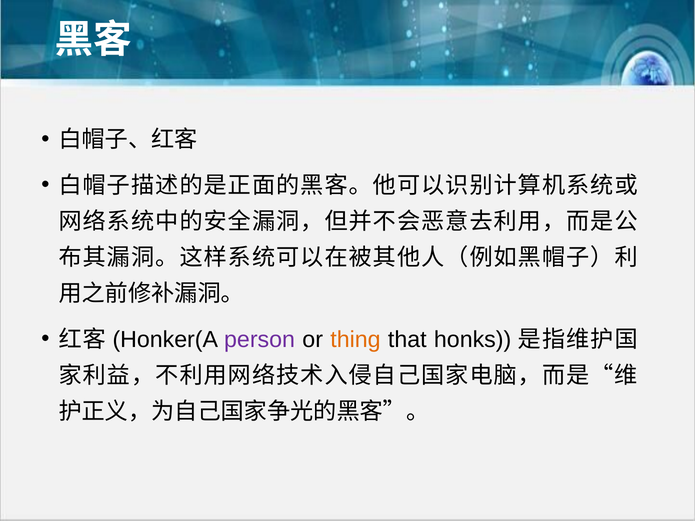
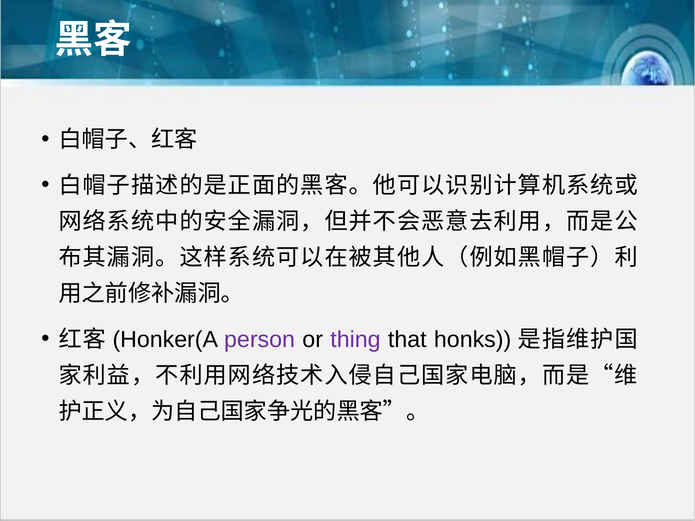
thing colour: orange -> purple
